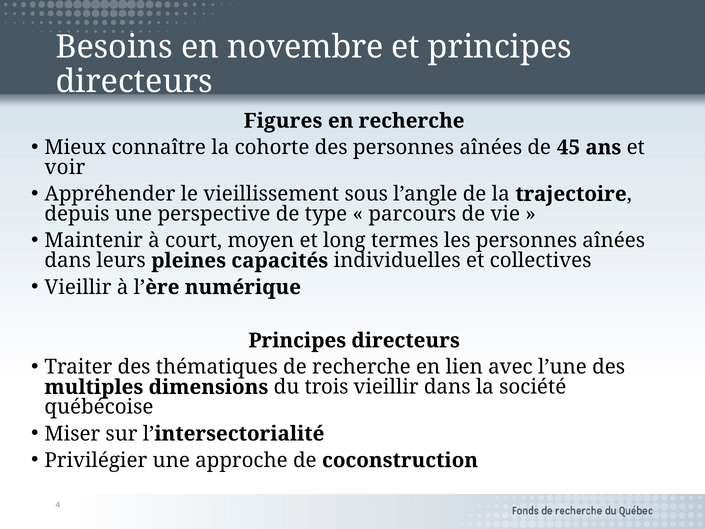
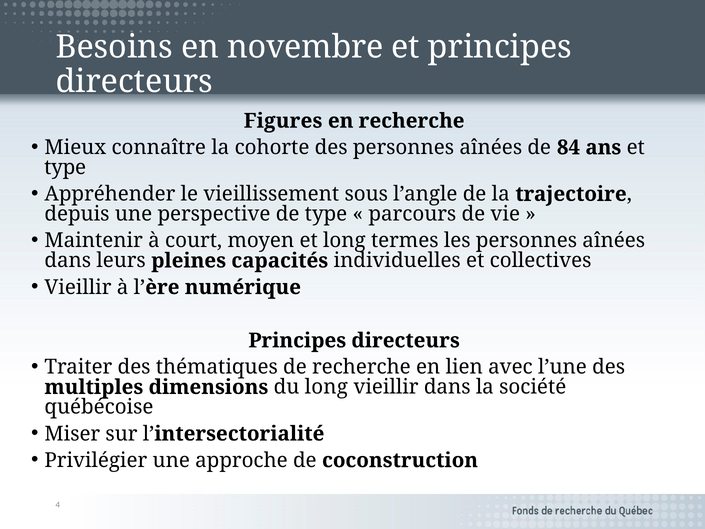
45: 45 -> 84
voir at (65, 167): voir -> type
du trois: trois -> long
